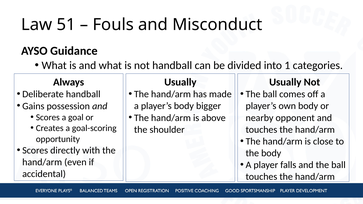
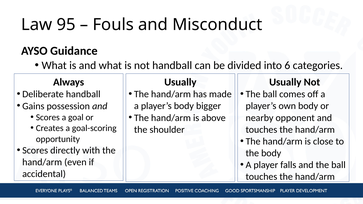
51: 51 -> 95
1: 1 -> 6
